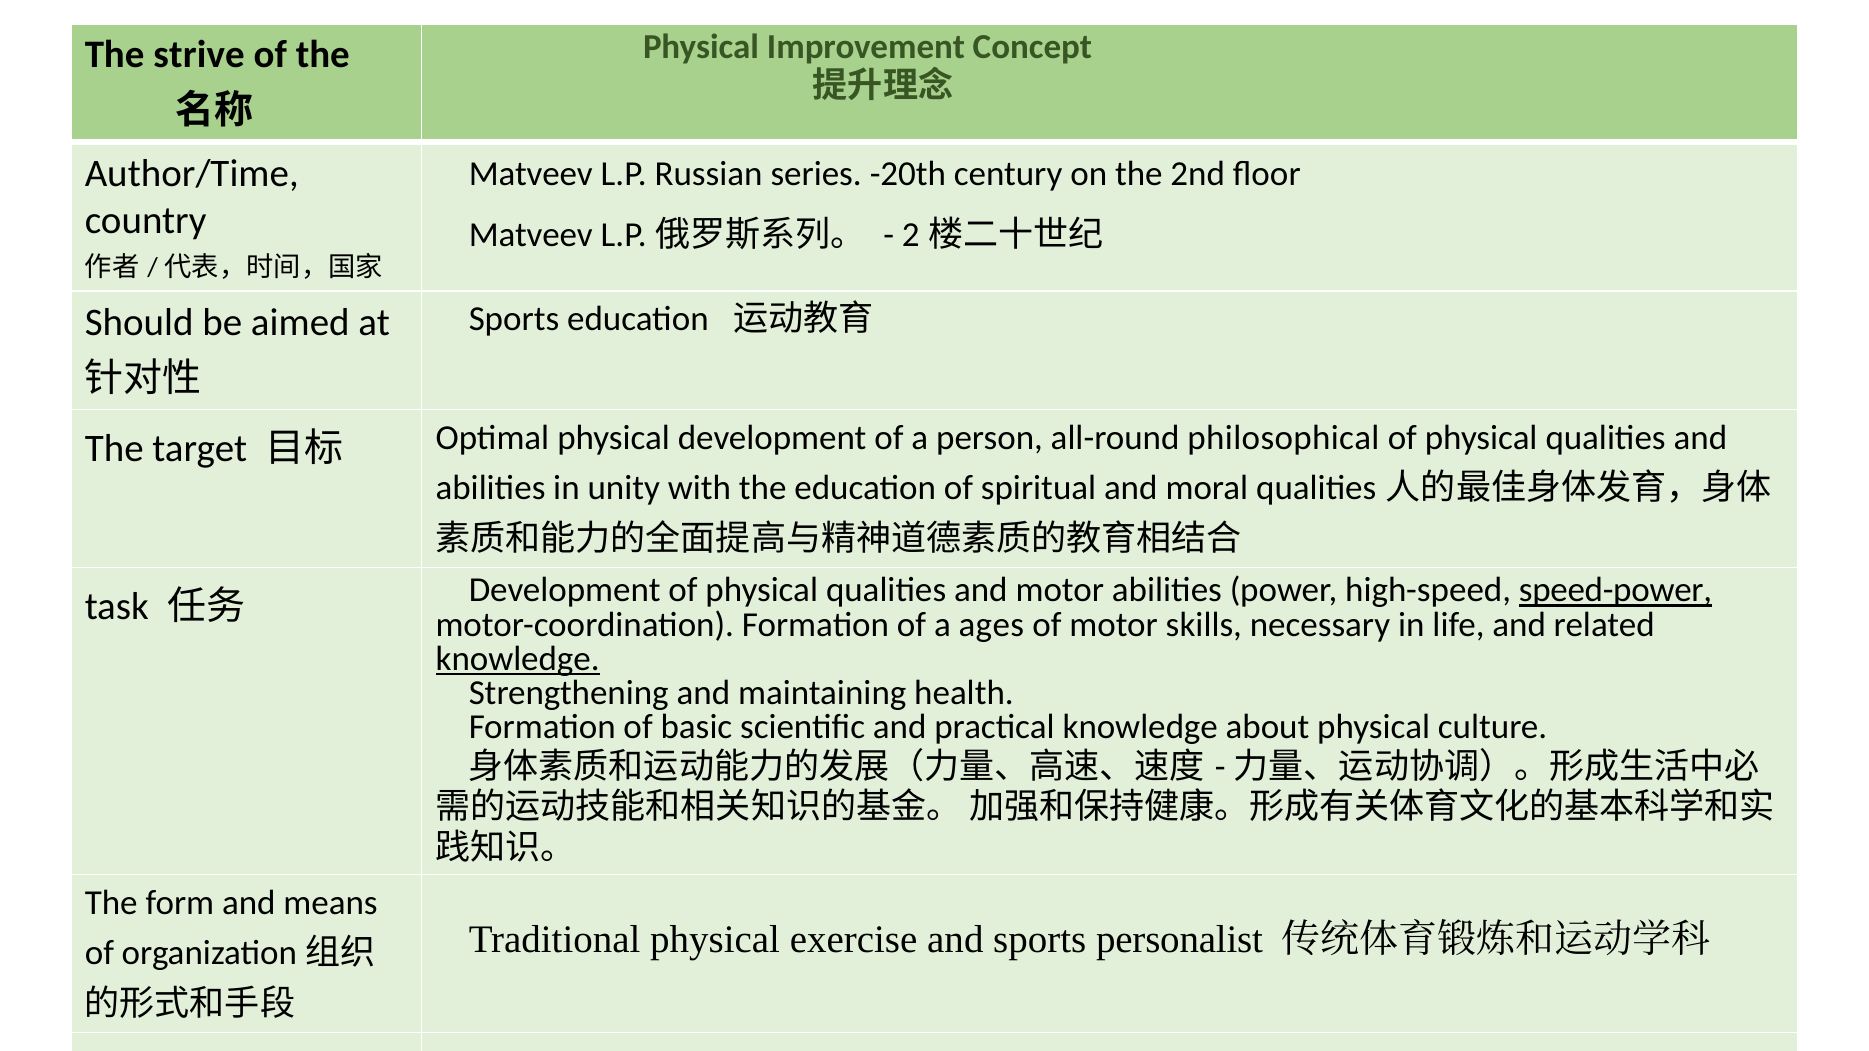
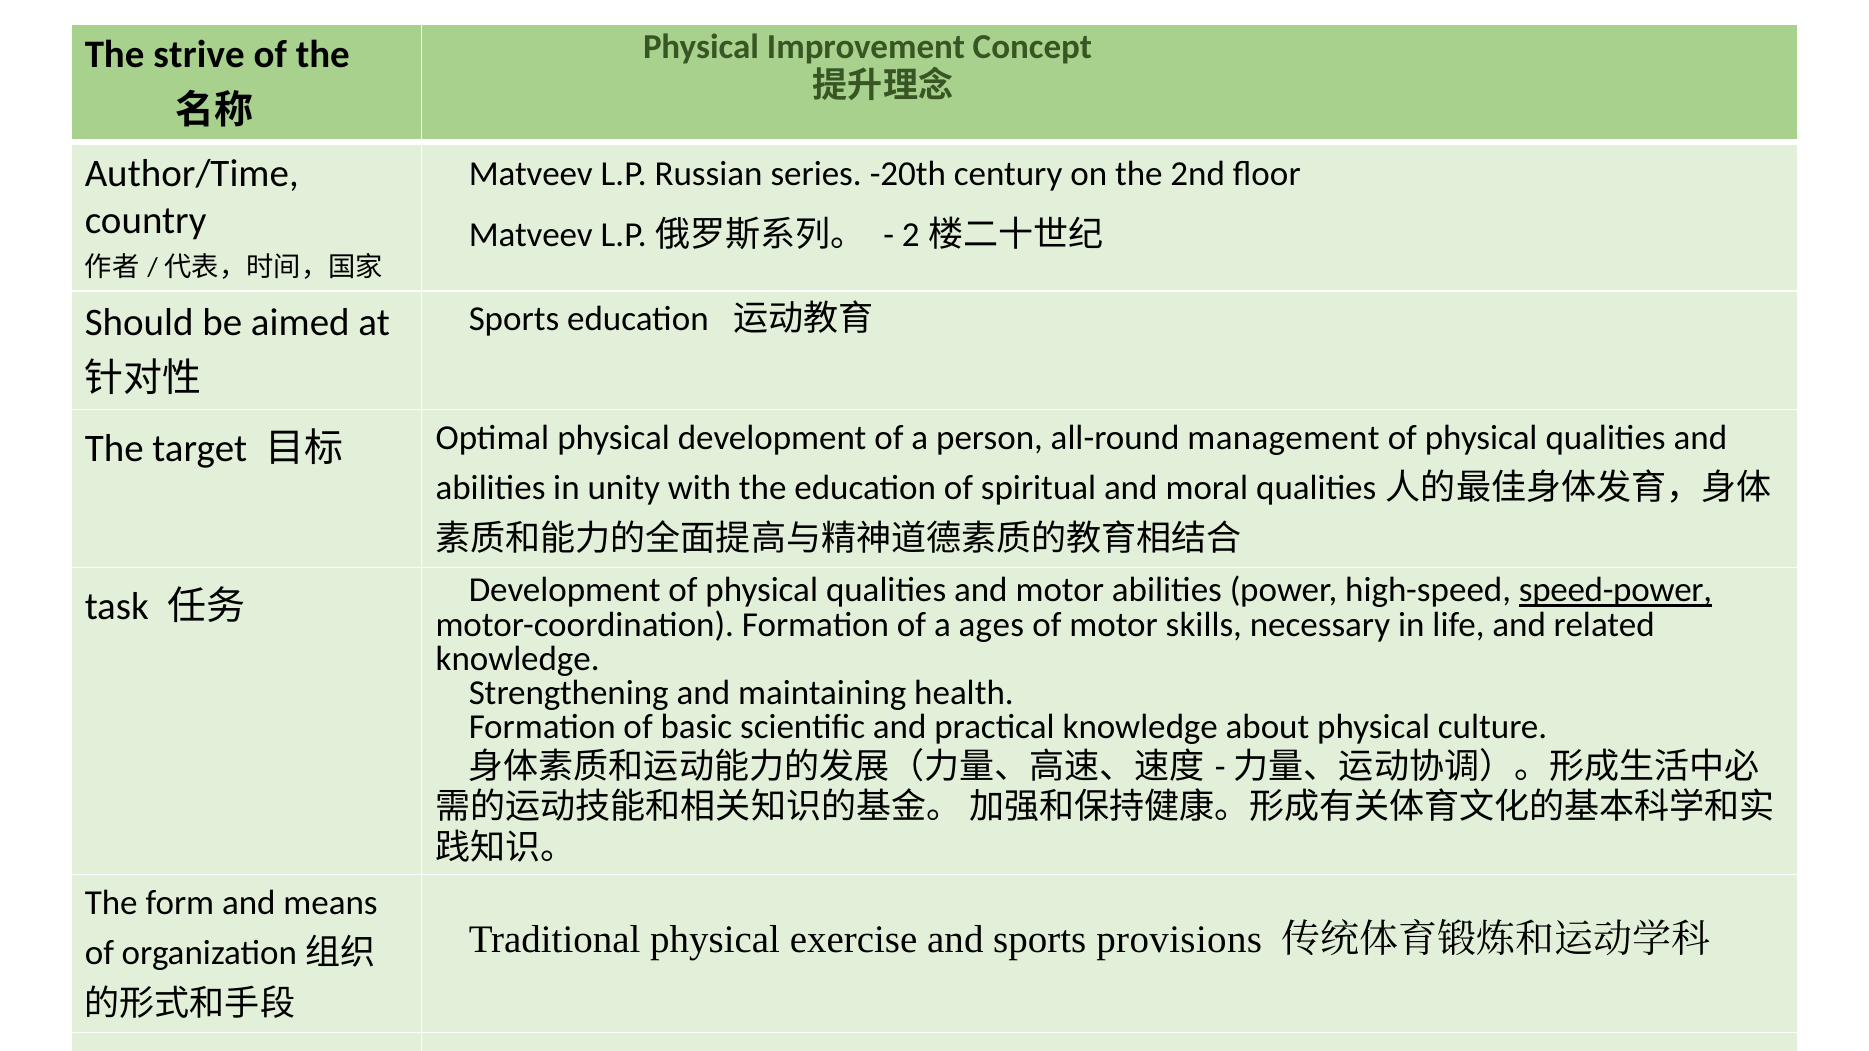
philosophical: philosophical -> management
knowledge at (518, 659) underline: present -> none
personalist: personalist -> provisions
